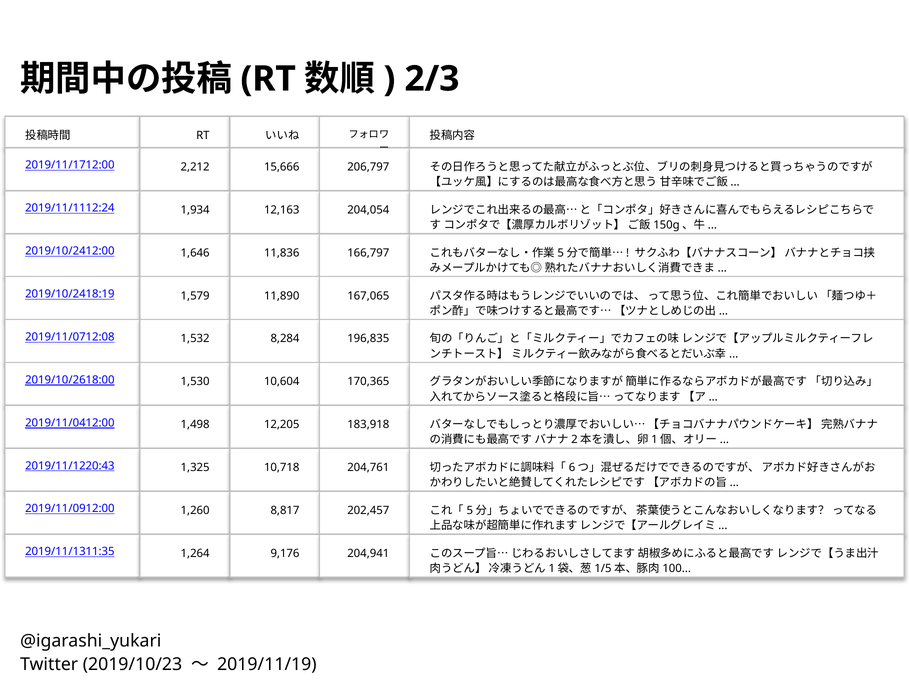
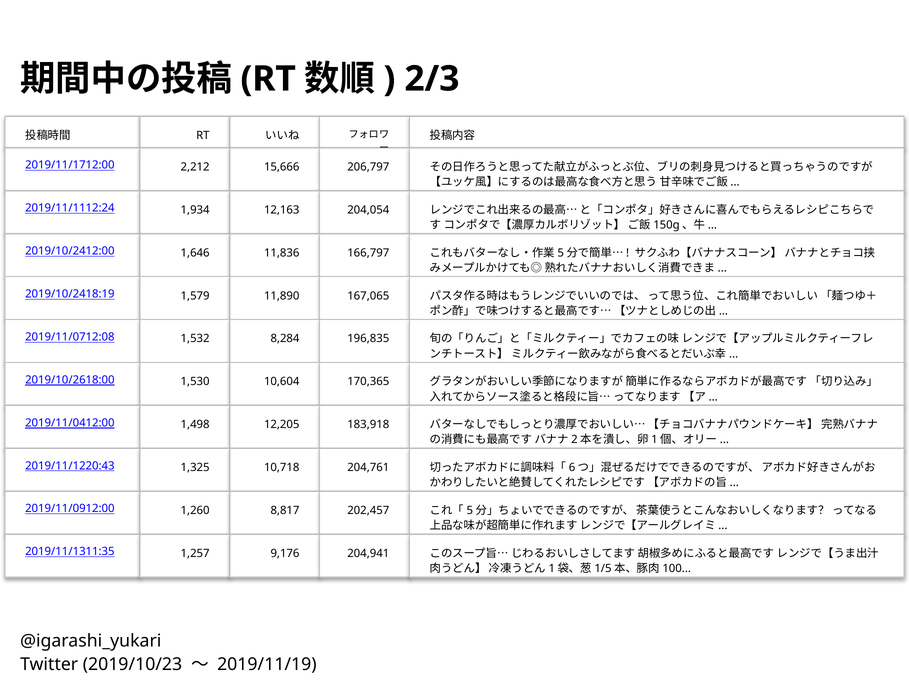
1,264: 1,264 -> 1,257
